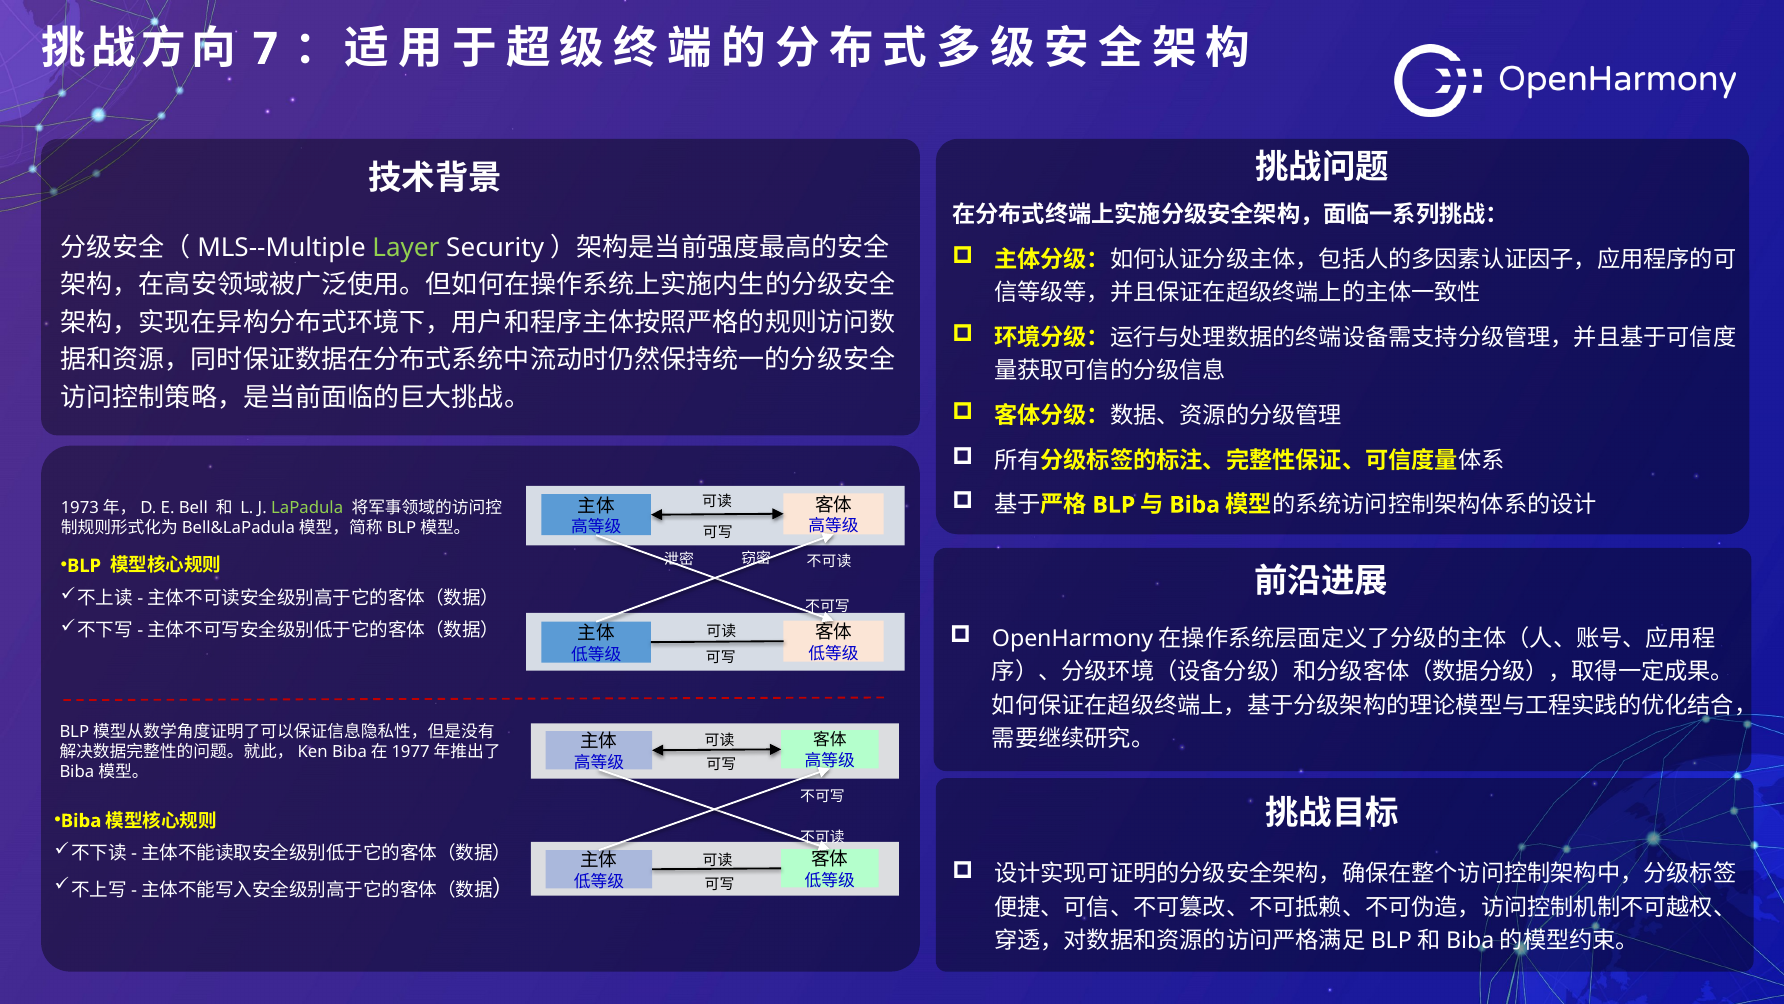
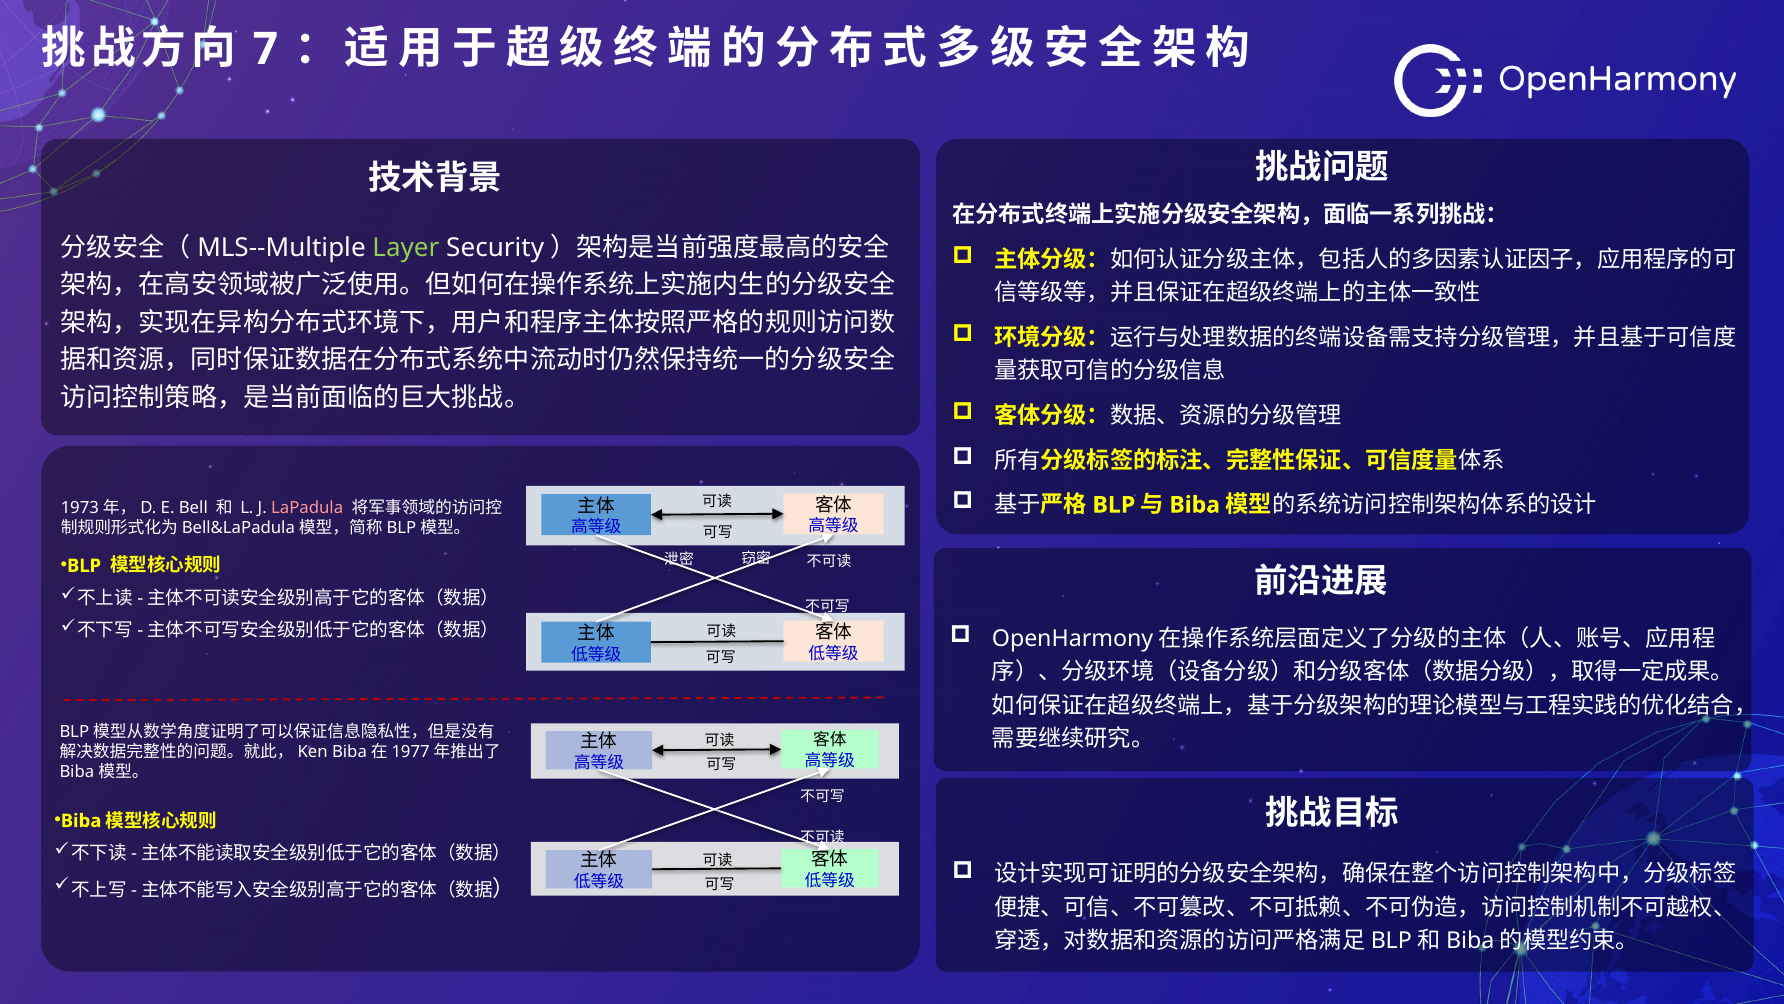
LaPadula colour: light green -> pink
